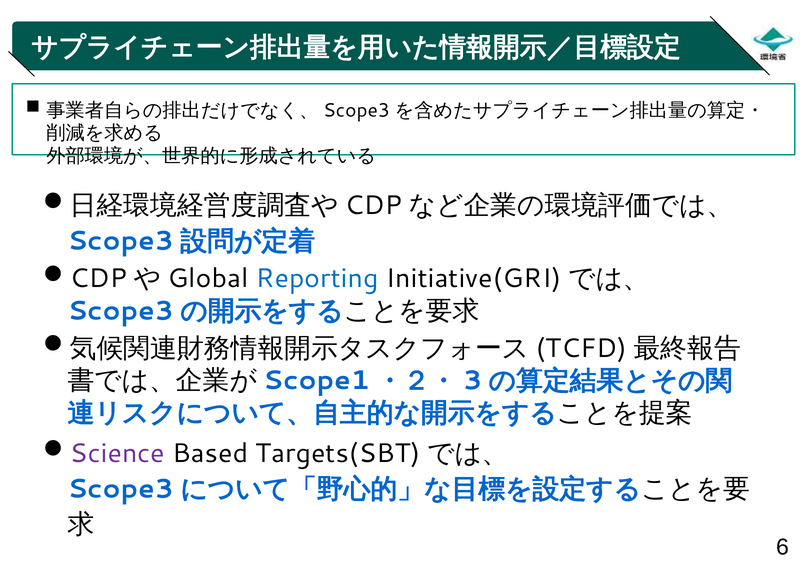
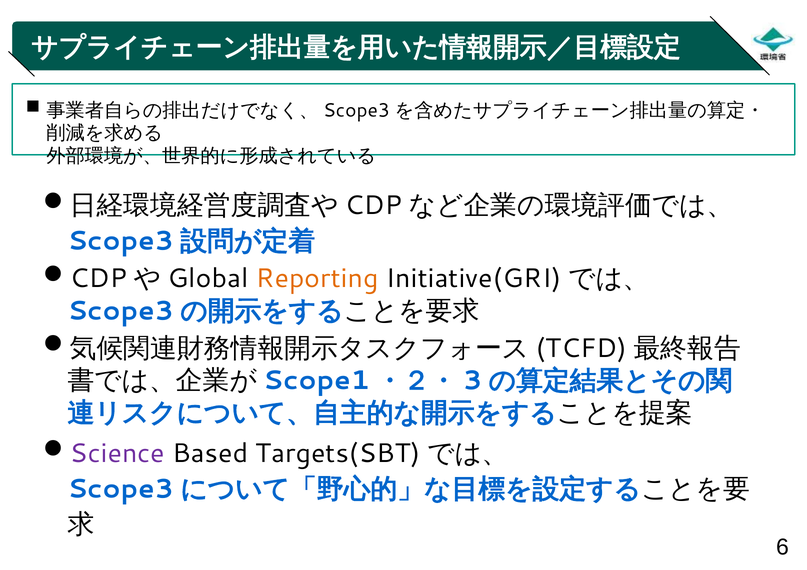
Reporting colour: blue -> orange
